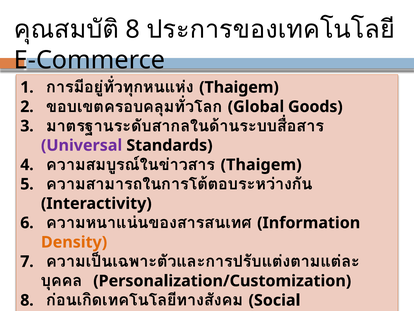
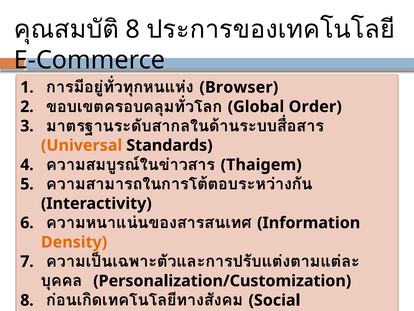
Thaigem at (239, 87): Thaigem -> Browser
Goods: Goods -> Order
Universal colour: purple -> orange
